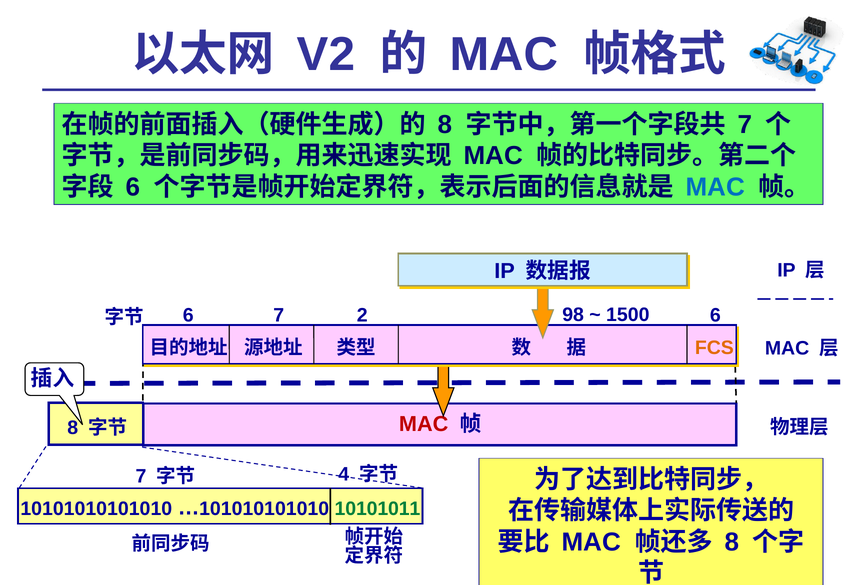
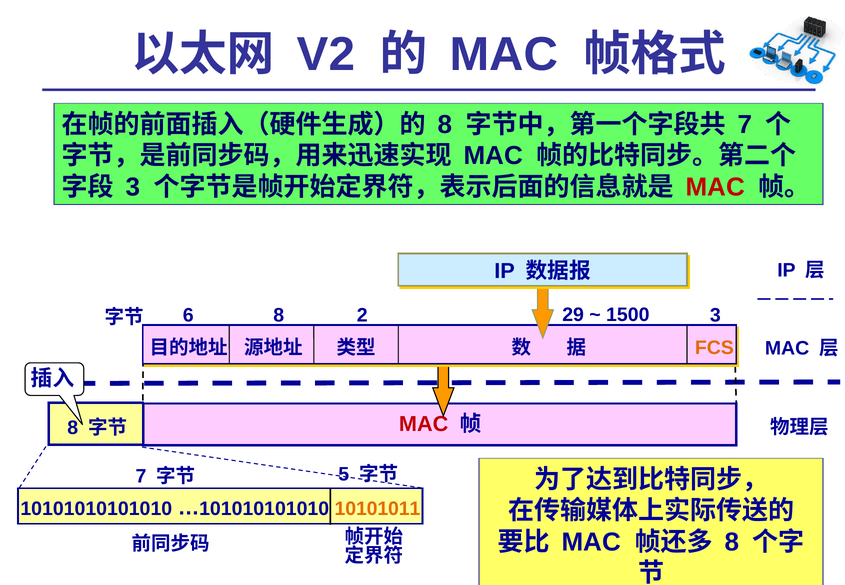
6 at (133, 187): 6 -> 3
MAC at (715, 187) colour: blue -> red
6 7: 7 -> 8
2 6: 6 -> 3
98: 98 -> 29
4: 4 -> 5
10101011 colour: green -> orange
